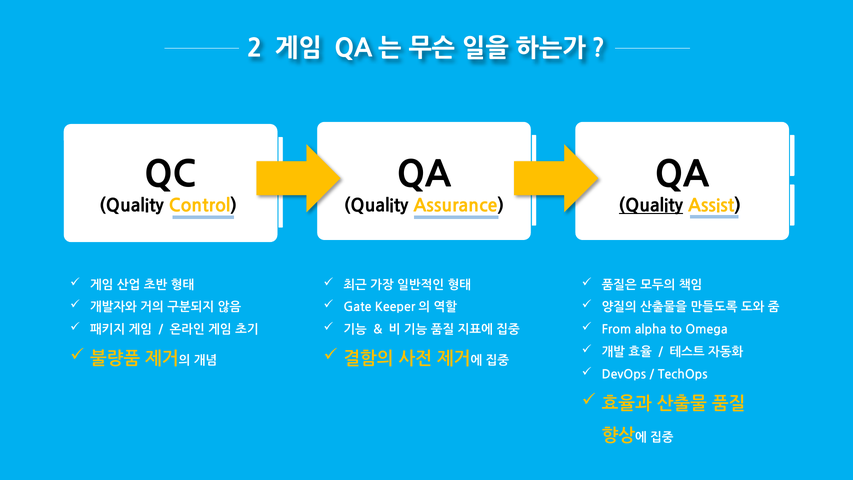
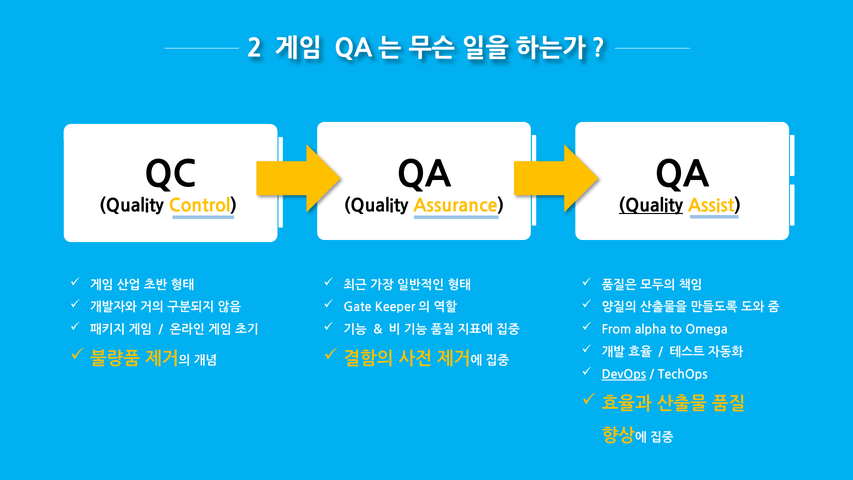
DevOps underline: none -> present
